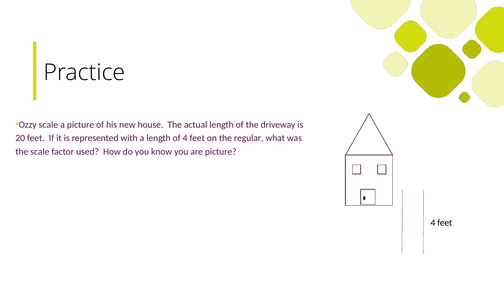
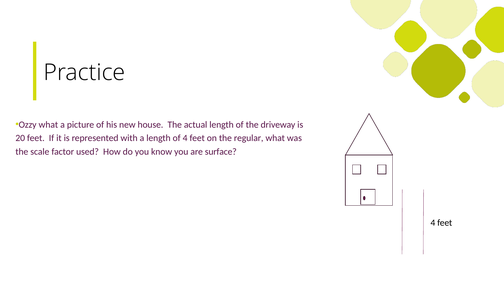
Ozzy scale: scale -> what
are picture: picture -> surface
